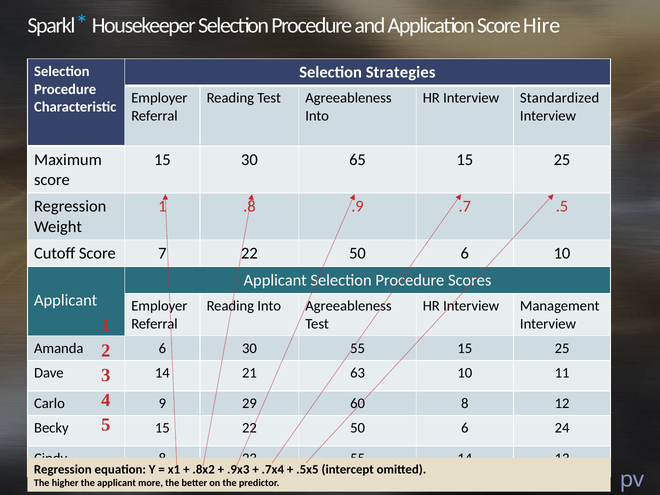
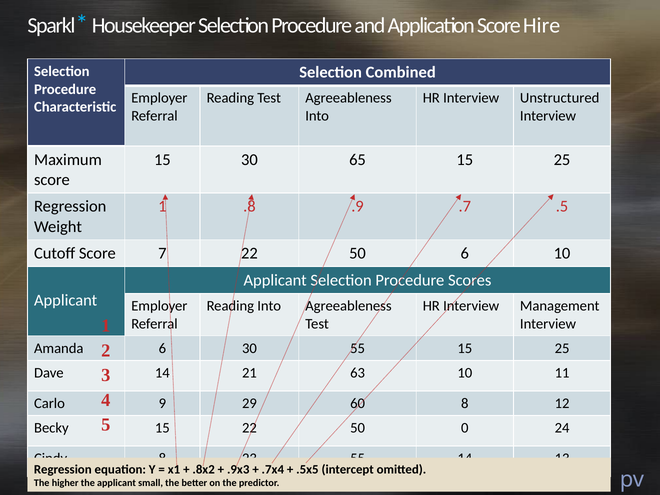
Strategies: Strategies -> Combined
Standardized: Standardized -> Unstructured
15 22 50 6: 6 -> 0
more: more -> small
